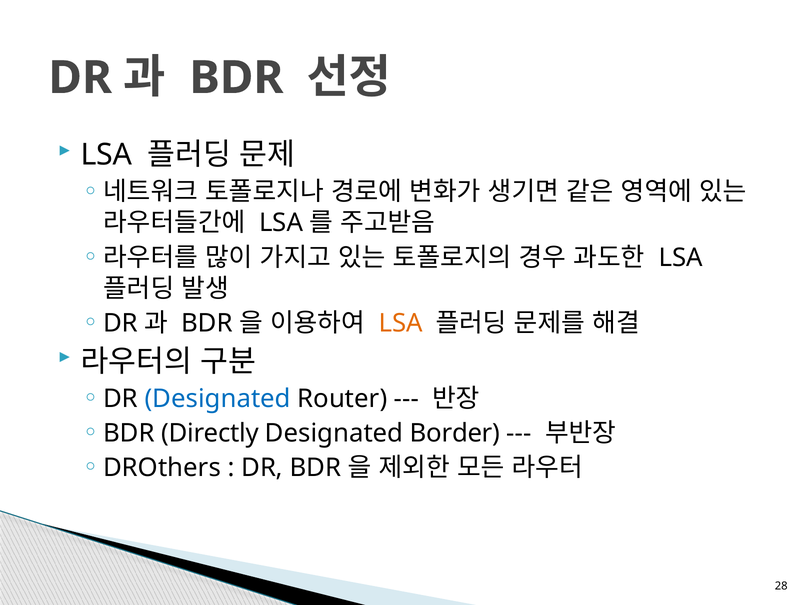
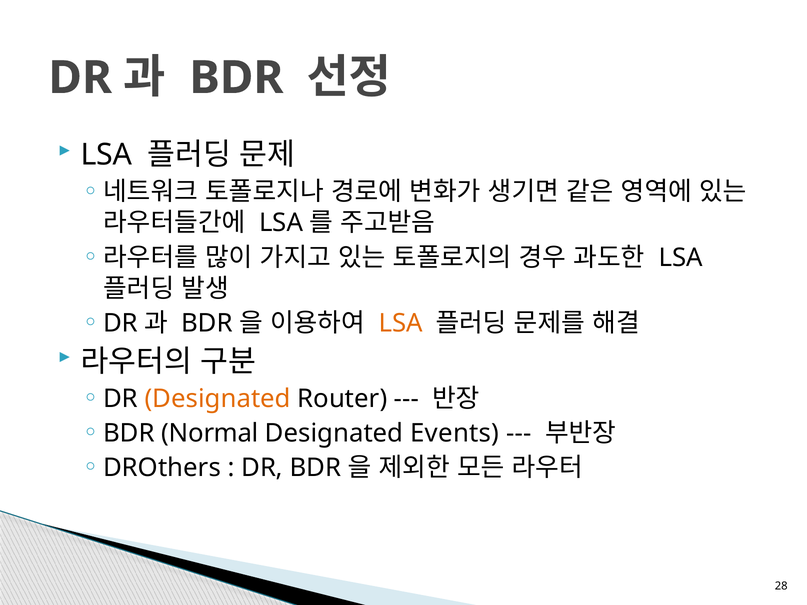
Designated at (218, 399) colour: blue -> orange
Directly: Directly -> Normal
Border: Border -> Events
